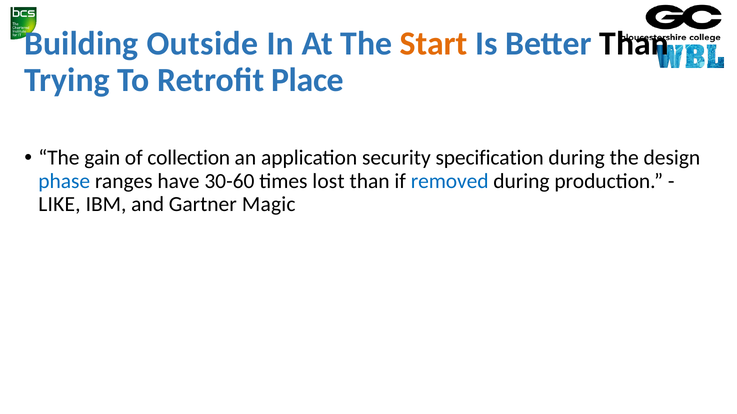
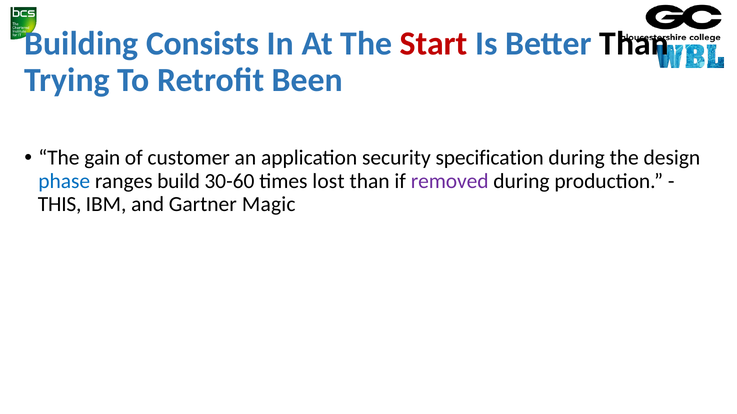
Outside: Outside -> Consists
Start colour: orange -> red
Place: Place -> Been
collection: collection -> customer
have: have -> build
removed colour: blue -> purple
LIKE: LIKE -> THIS
